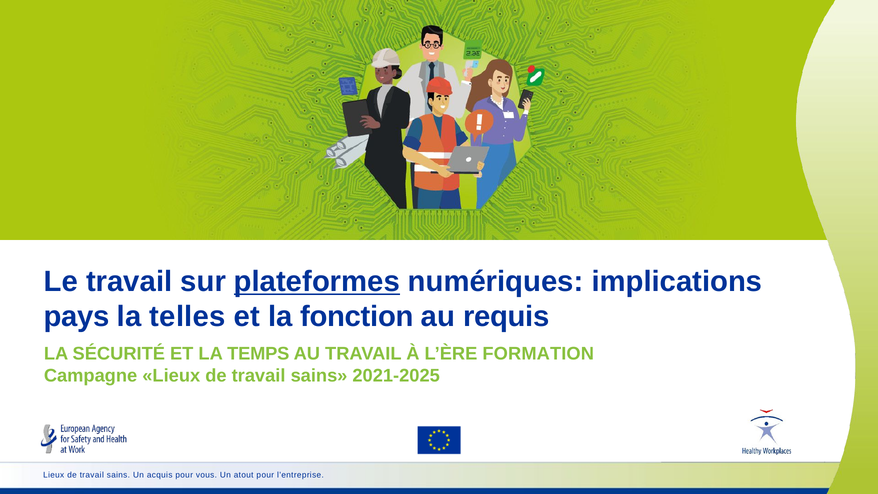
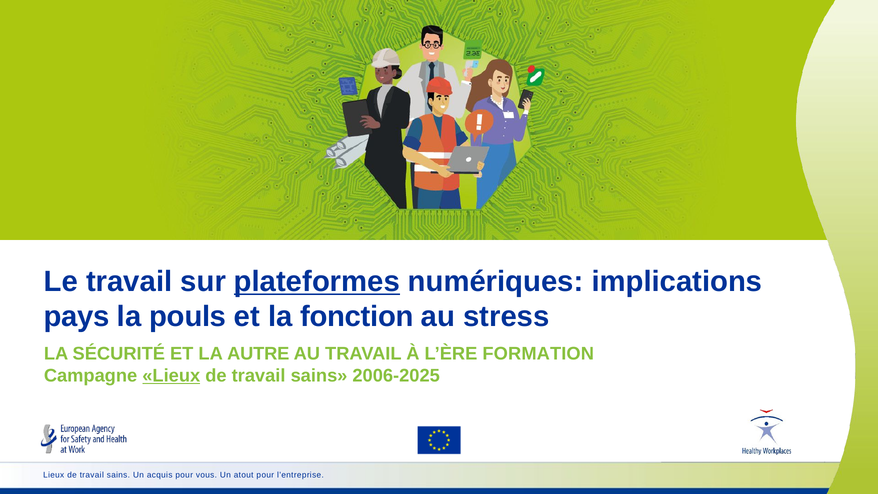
telles: telles -> pouls
requis: requis -> stress
TEMPS: TEMPS -> AUTRE
Lieux at (171, 376) underline: none -> present
2021-2025: 2021-2025 -> 2006-2025
